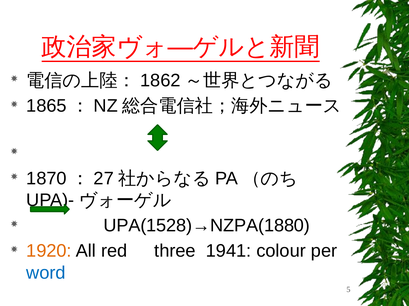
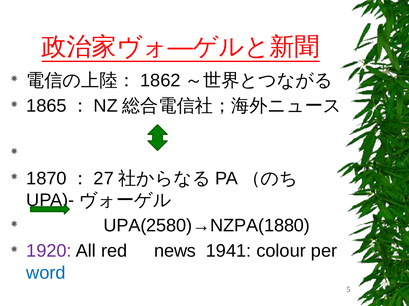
UPA(1528)→NZPA(1880: UPA(1528)→NZPA(1880 -> UPA(2580)→NZPA(1880
1920 colour: orange -> purple
three: three -> news
